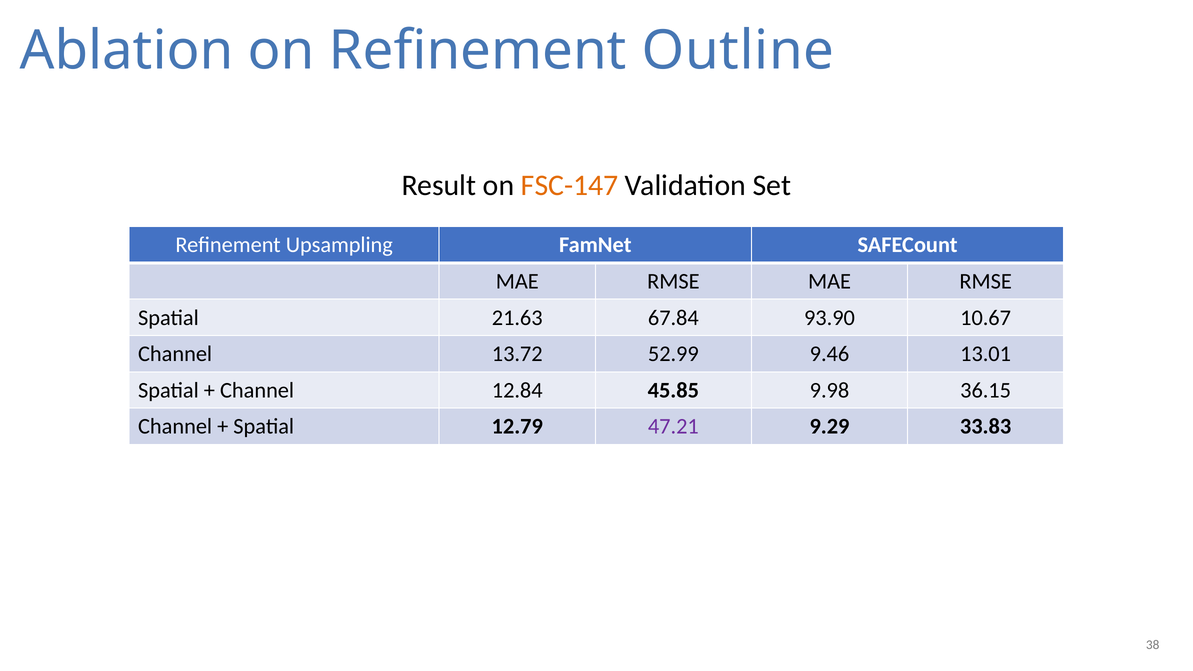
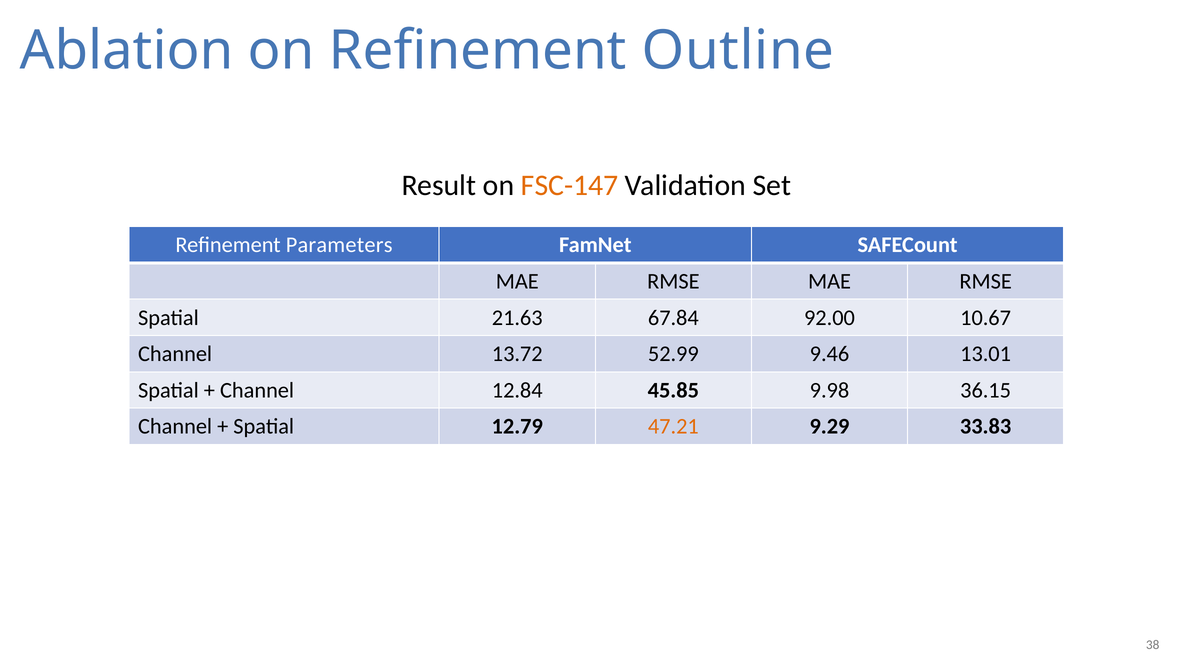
Upsampling: Upsampling -> Parameters
93.90: 93.90 -> 92.00
47.21 colour: purple -> orange
